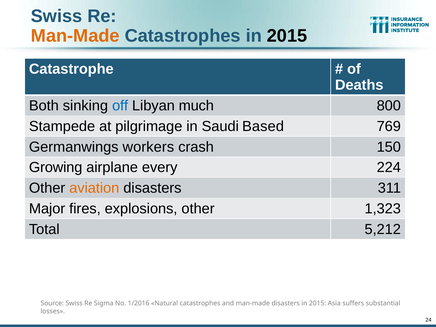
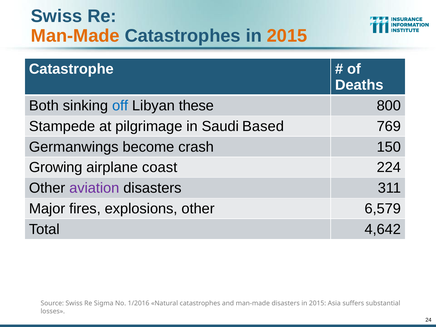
2015 at (287, 36) colour: black -> orange
much: much -> these
workers: workers -> become
every: every -> coast
aviation colour: orange -> purple
1,323: 1,323 -> 6,579
5,212: 5,212 -> 4,642
